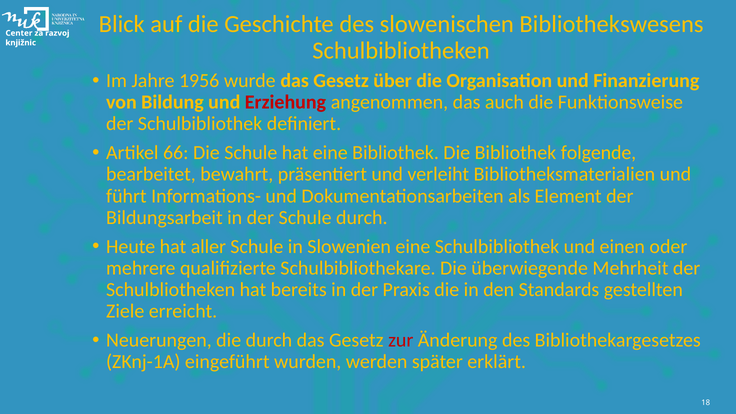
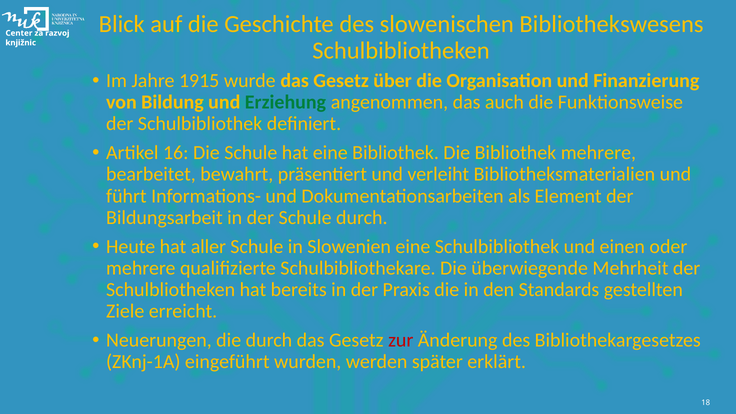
1956: 1956 -> 1915
Erziehung colour: red -> green
66: 66 -> 16
Bibliothek folgende: folgende -> mehrere
